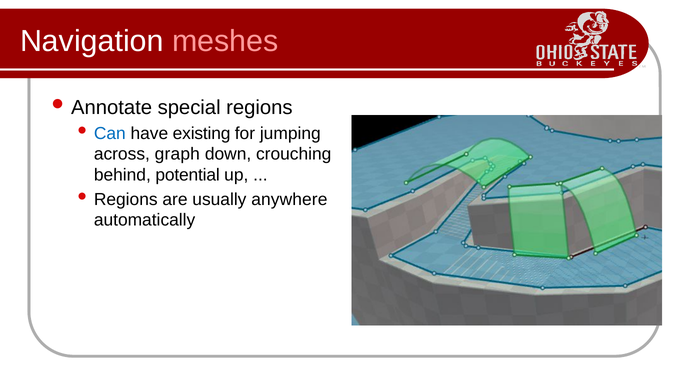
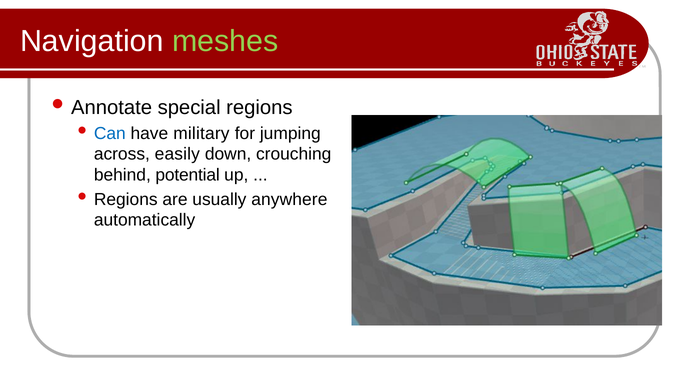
meshes colour: pink -> light green
existing: existing -> military
graph: graph -> easily
